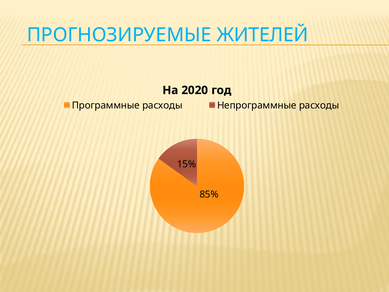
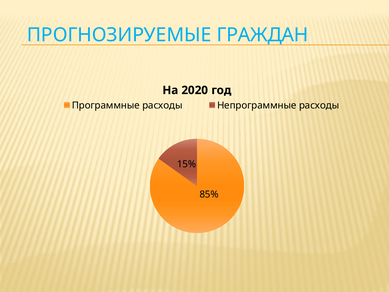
ЖИТЕЛЕЙ: ЖИТЕЛЕЙ -> ГРАЖДАН
